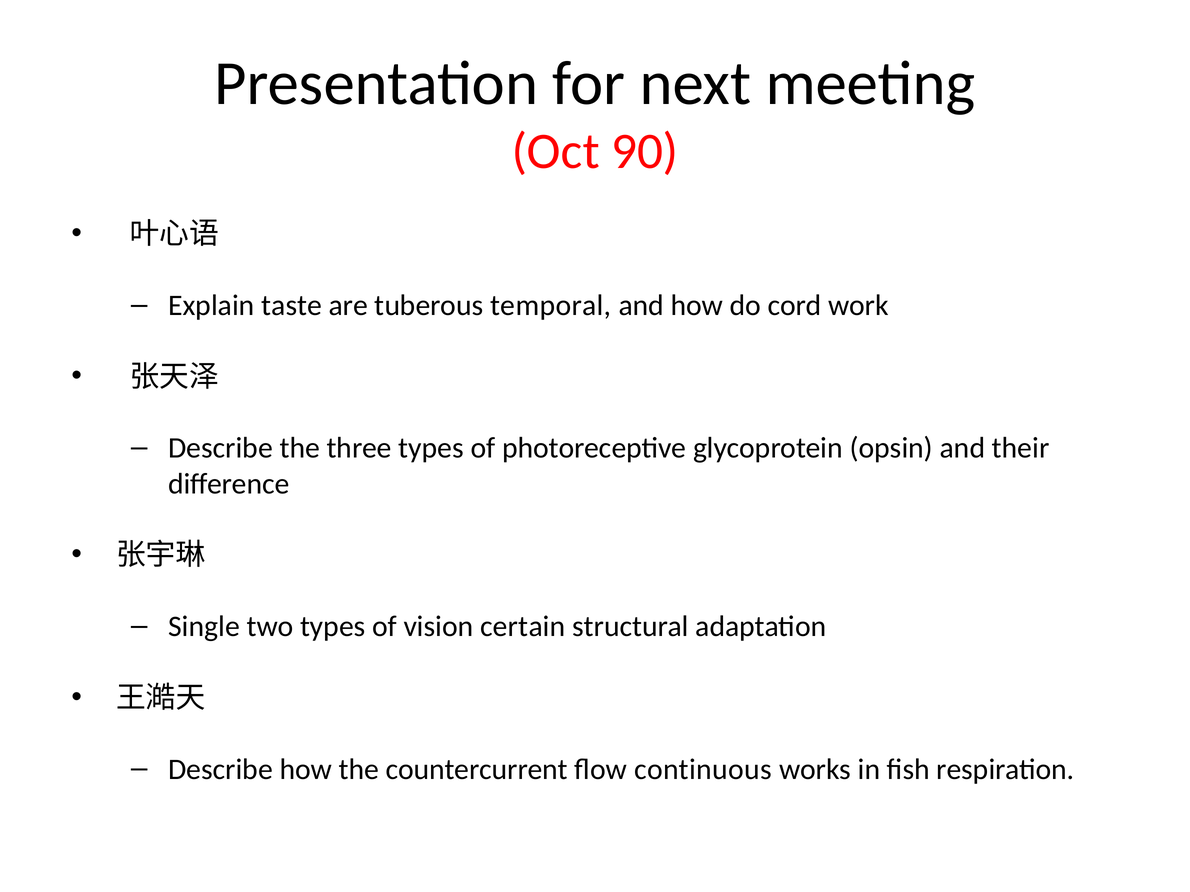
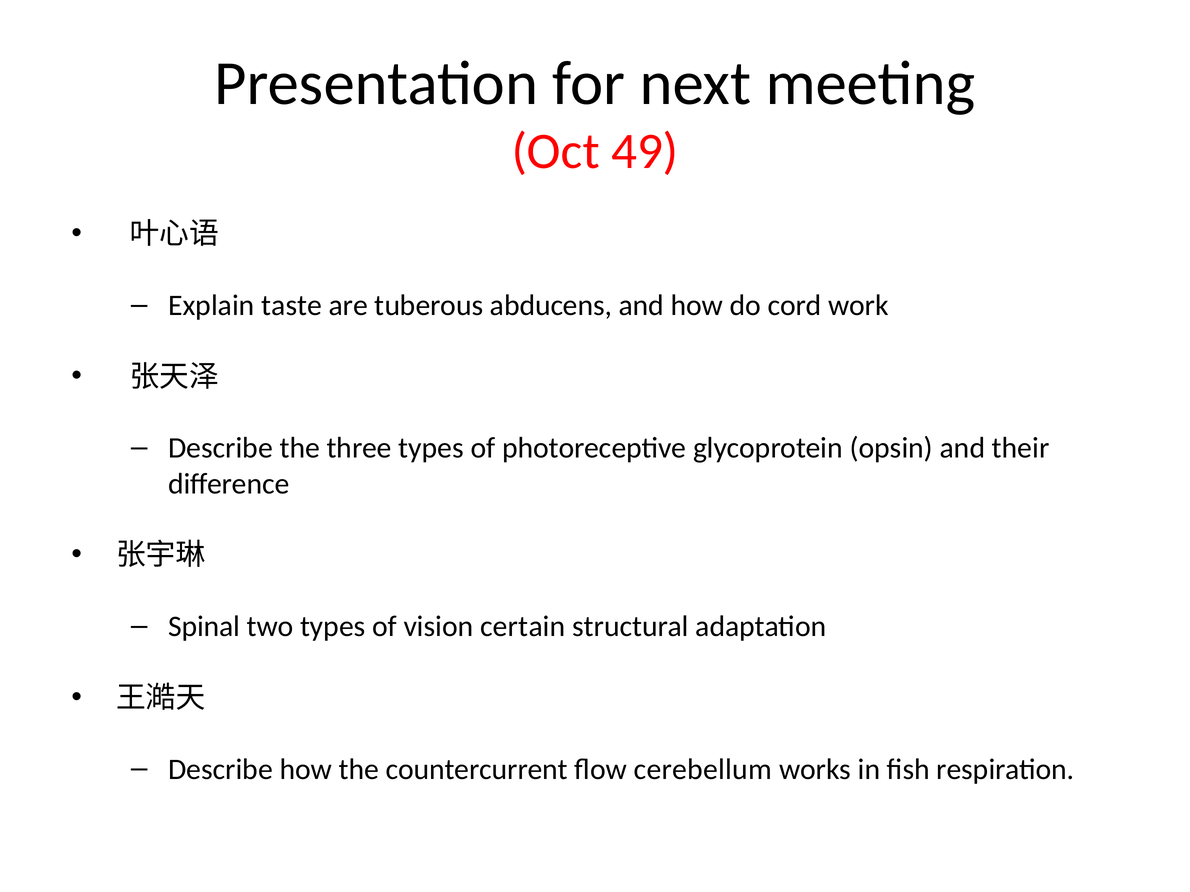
90: 90 -> 49
temporal: temporal -> abducens
Single: Single -> Spinal
continuous: continuous -> cerebellum
